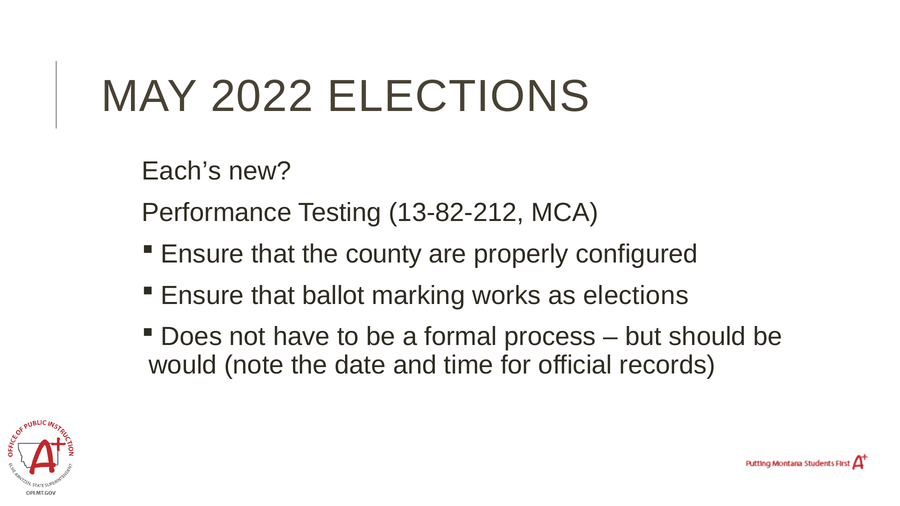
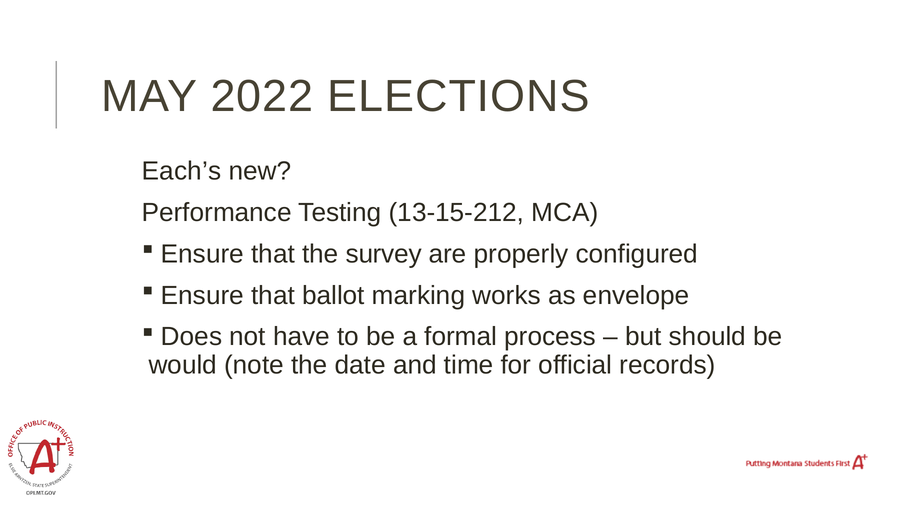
13-82-212: 13-82-212 -> 13-15-212
county: county -> survey
as elections: elections -> envelope
